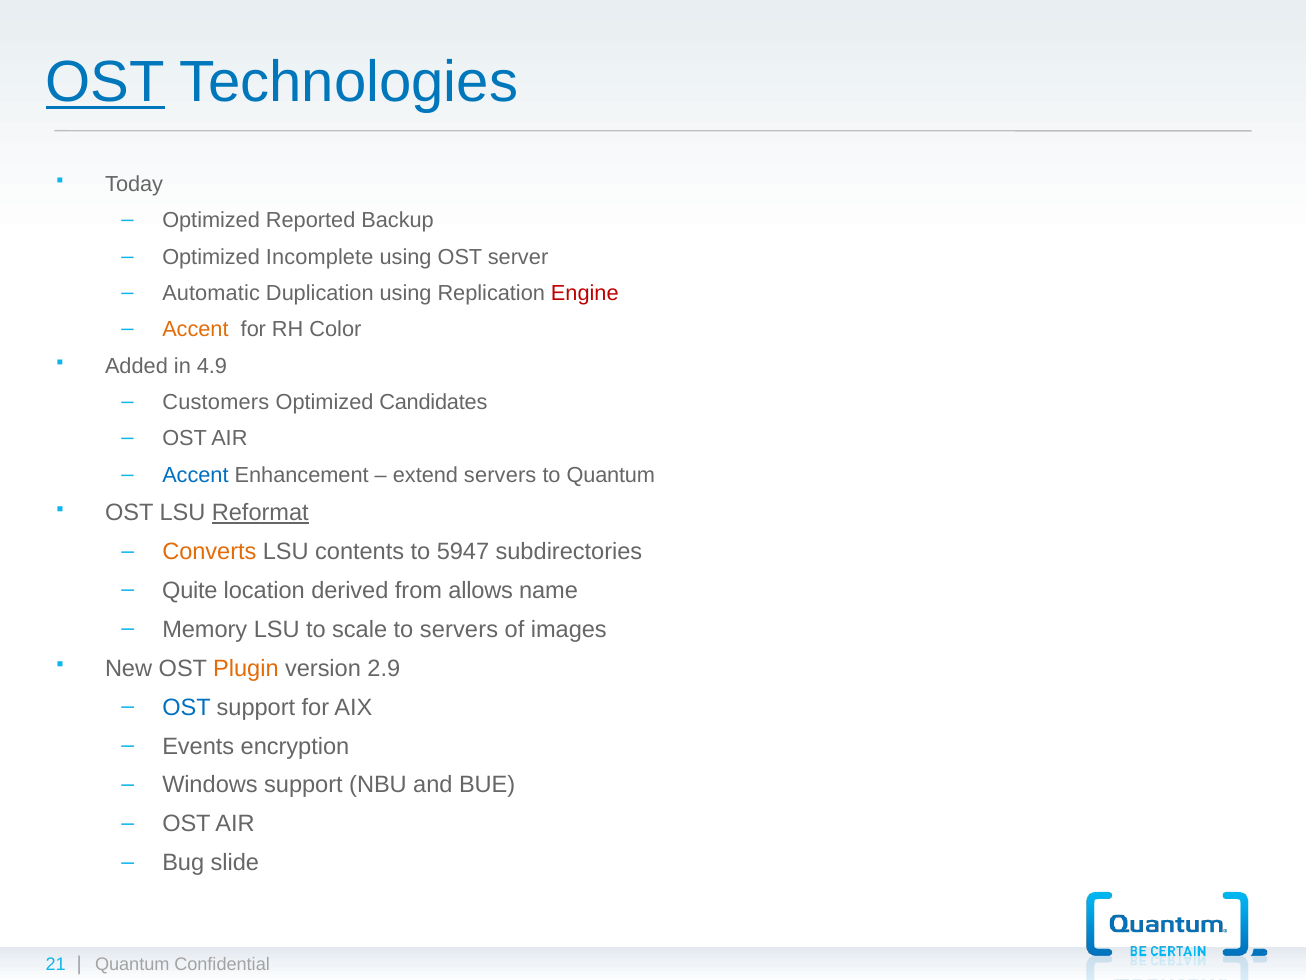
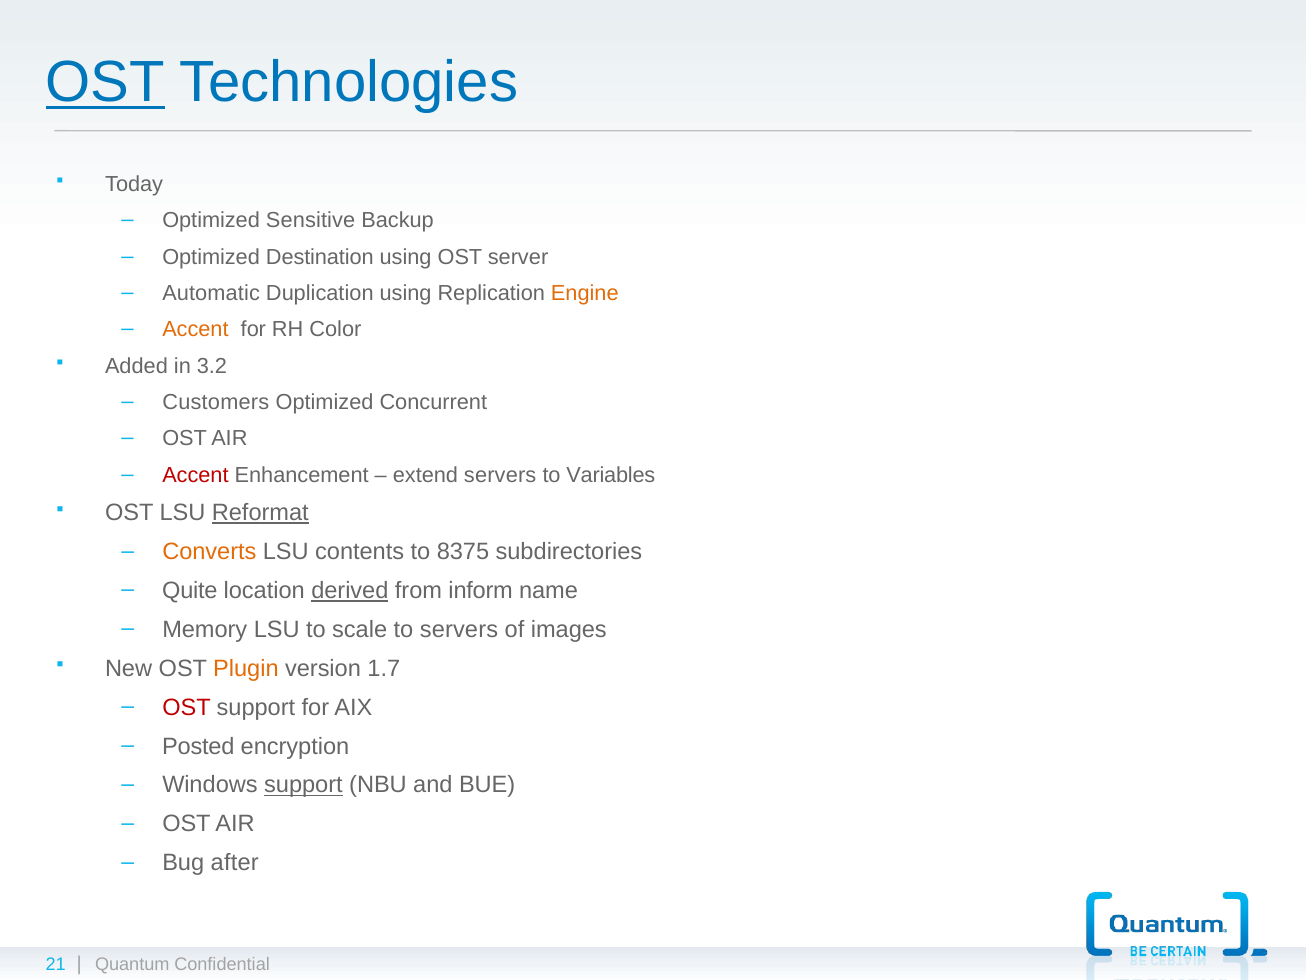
Reported: Reported -> Sensitive
Incomplete: Incomplete -> Destination
Engine colour: red -> orange
4.9: 4.9 -> 3.2
Candidates: Candidates -> Concurrent
Accent at (195, 475) colour: blue -> red
to Quantum: Quantum -> Variables
5947: 5947 -> 8375
derived underline: none -> present
allows: allows -> inform
2.9: 2.9 -> 1.7
OST at (186, 707) colour: blue -> red
Events: Events -> Posted
support at (303, 785) underline: none -> present
slide: slide -> after
